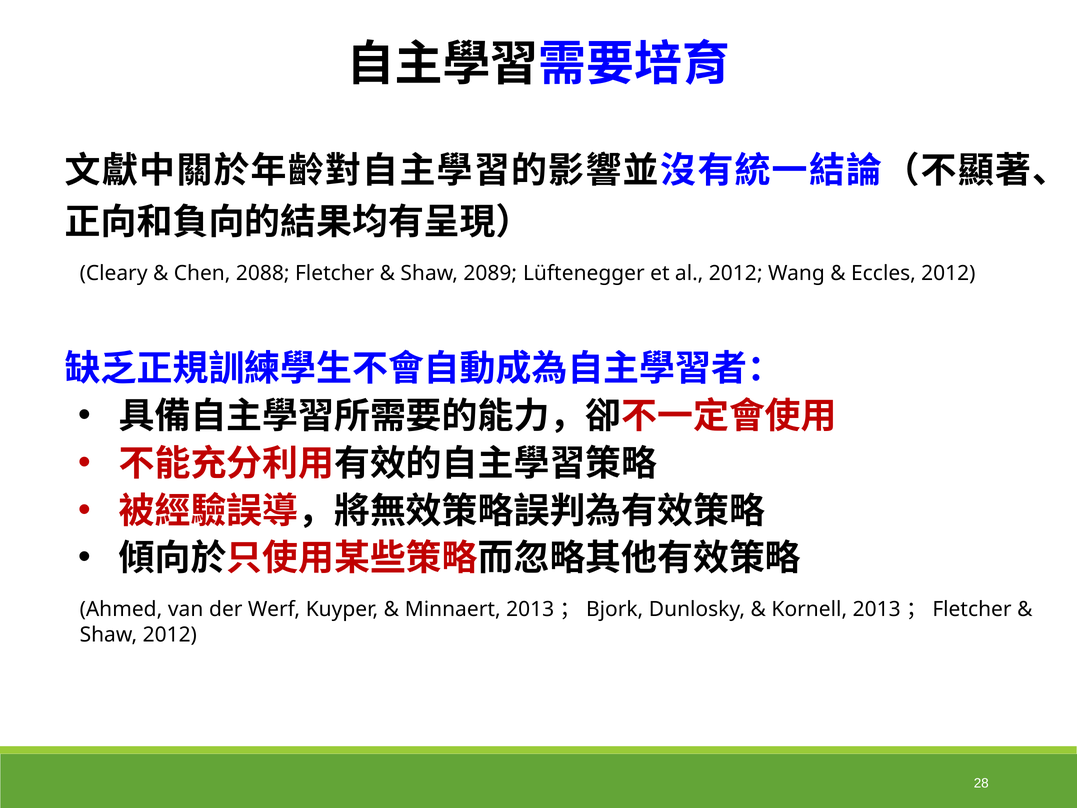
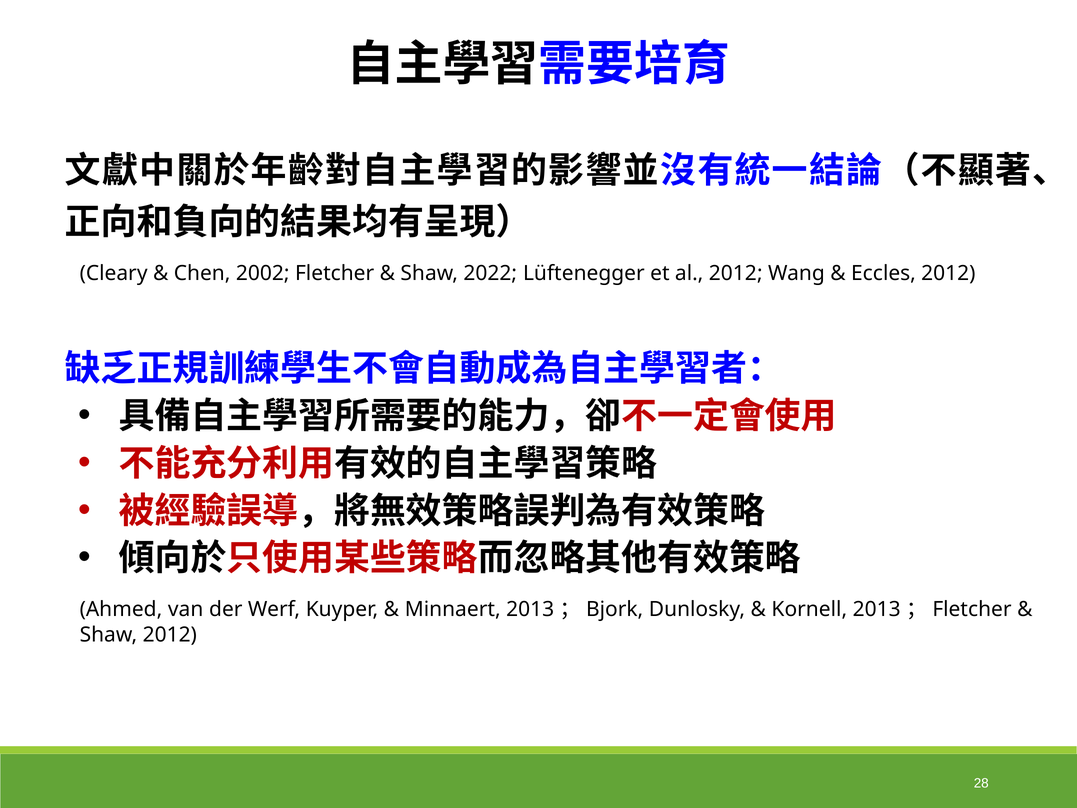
2088: 2088 -> 2002
2089: 2089 -> 2022
